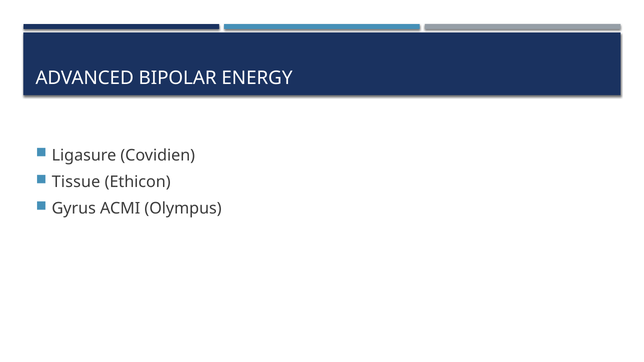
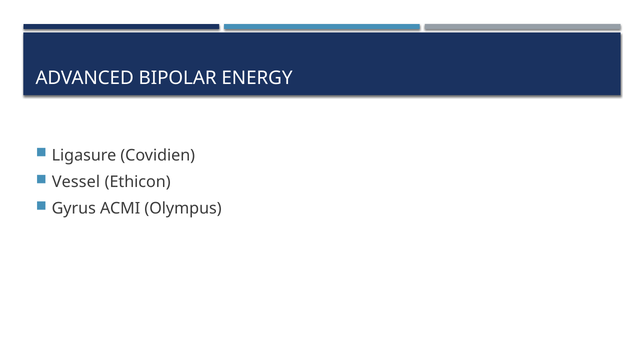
Tissue: Tissue -> Vessel
